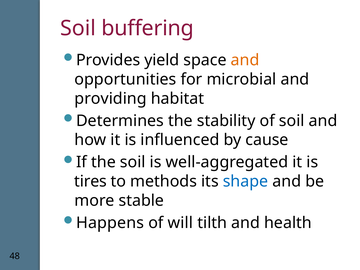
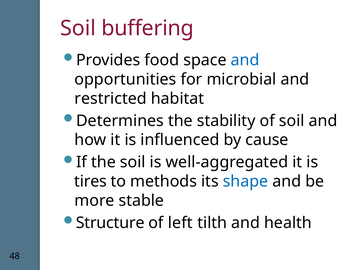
yield: yield -> food
and at (245, 60) colour: orange -> blue
providing: providing -> restricted
Happens: Happens -> Structure
will: will -> left
